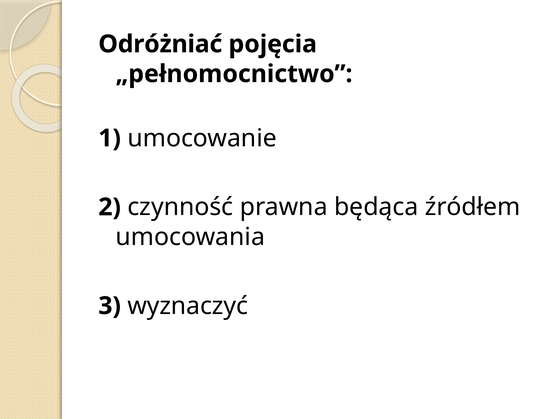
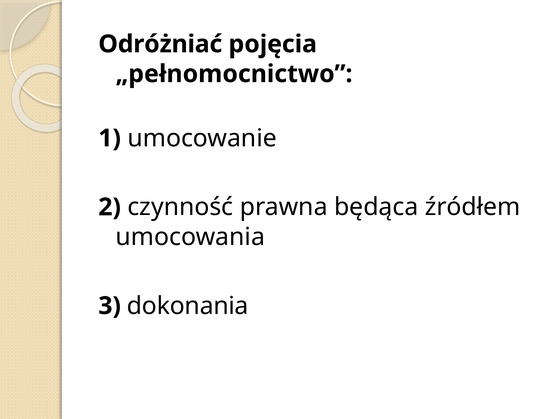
wyznaczyć: wyznaczyć -> dokonania
